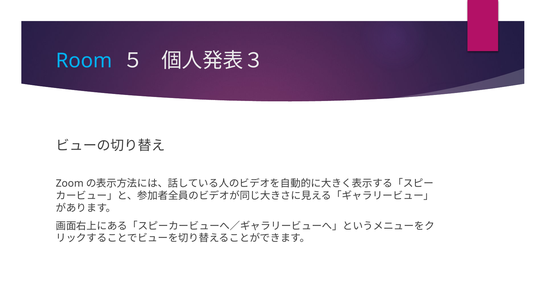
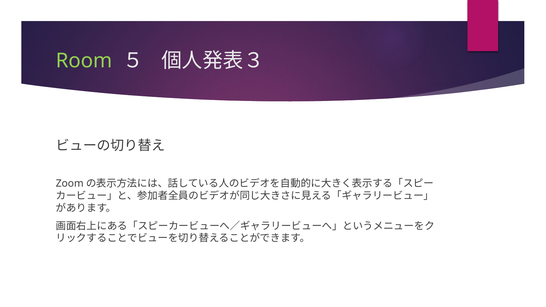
Room colour: light blue -> light green
